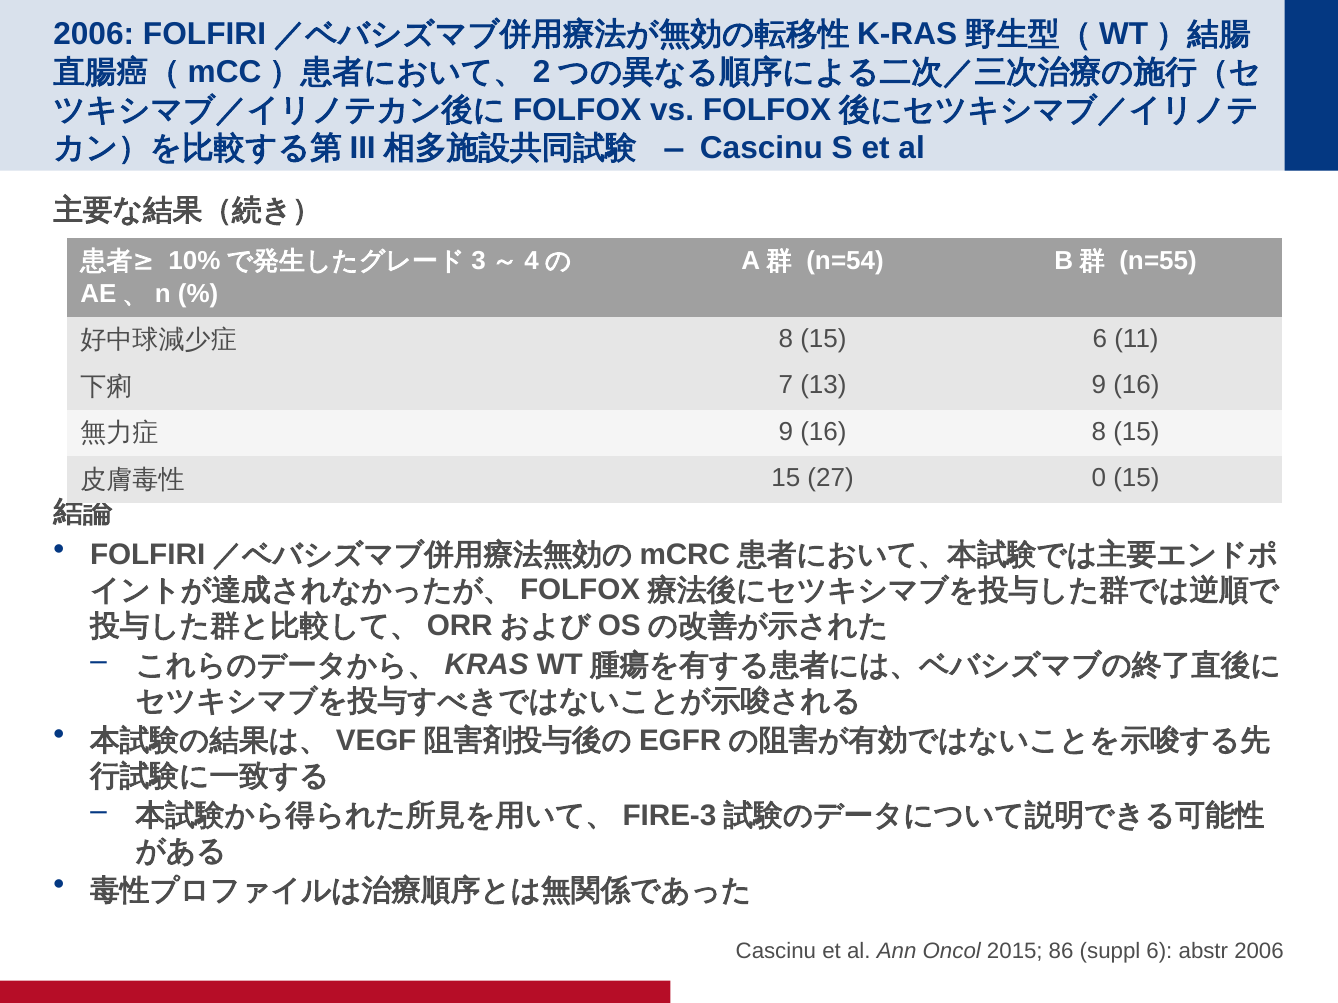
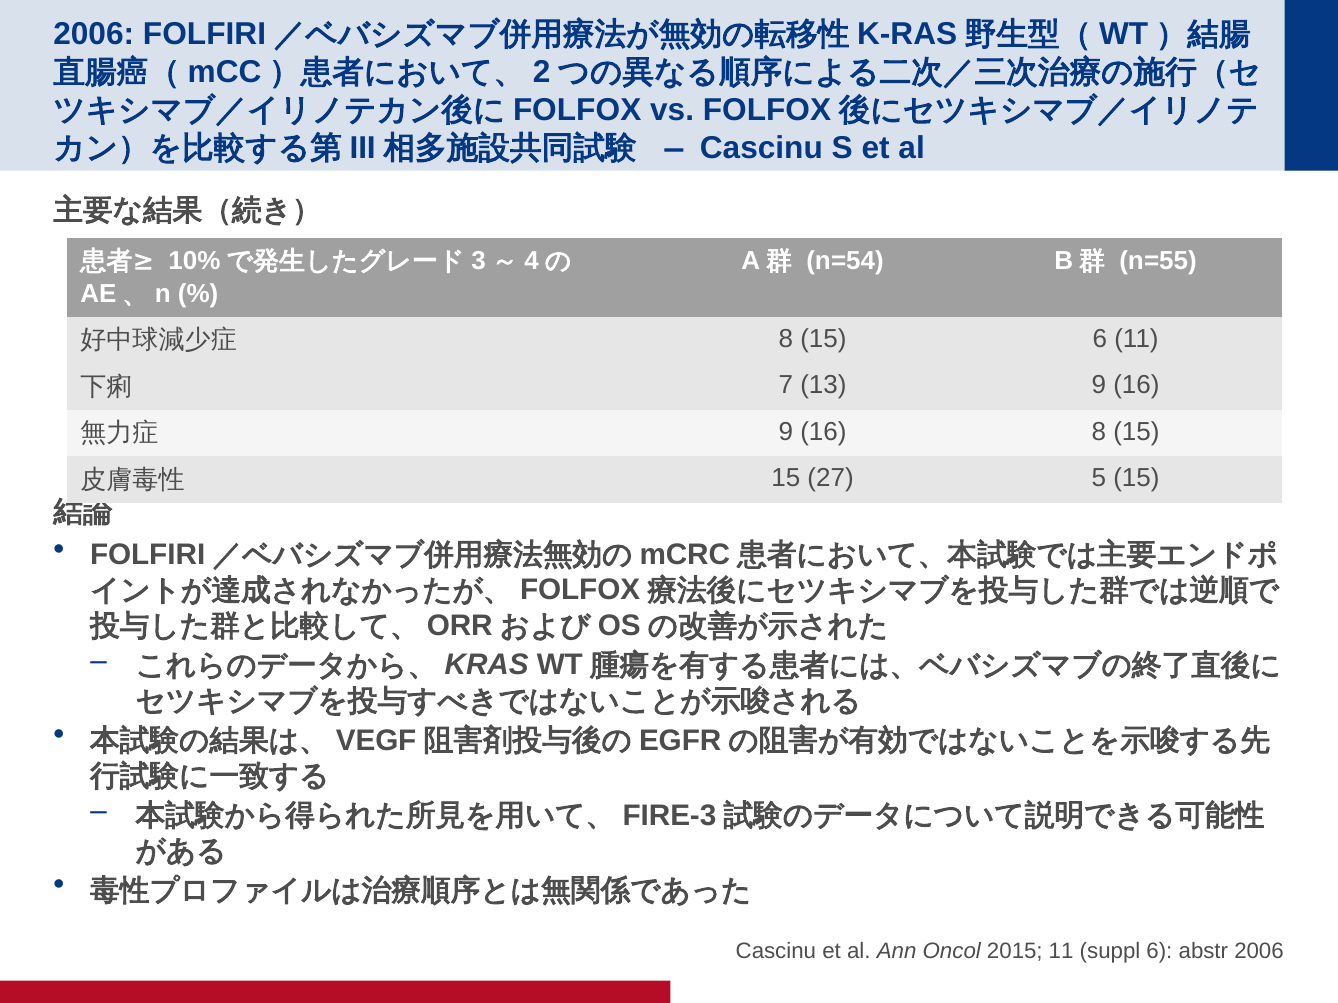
0: 0 -> 5
2015 86: 86 -> 11
